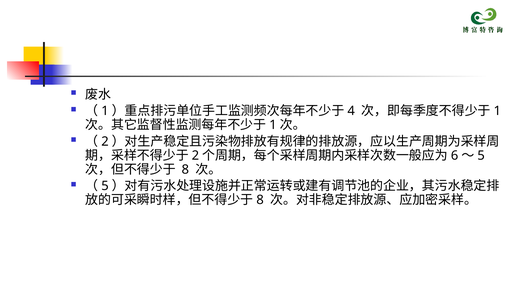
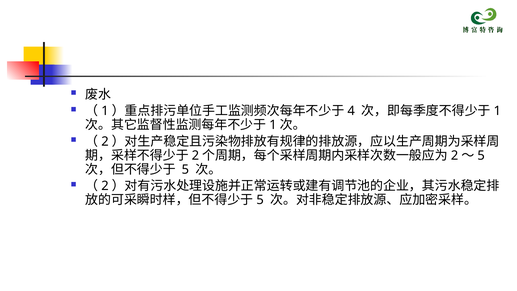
6 at (455, 155): 6 -> 2
8 at (185, 169): 8 -> 5
5 at (105, 186): 5 -> 2
8 at (260, 200): 8 -> 5
